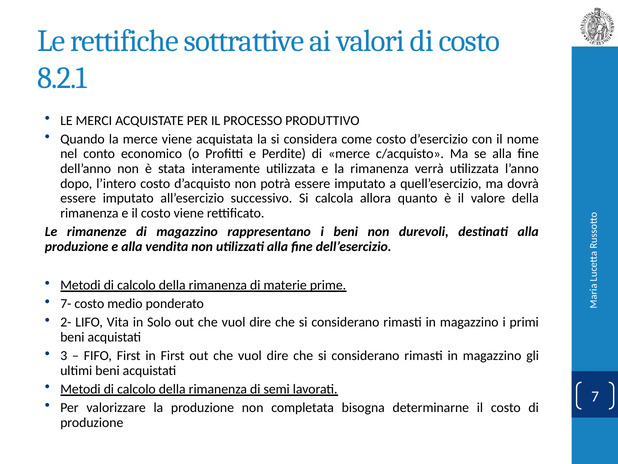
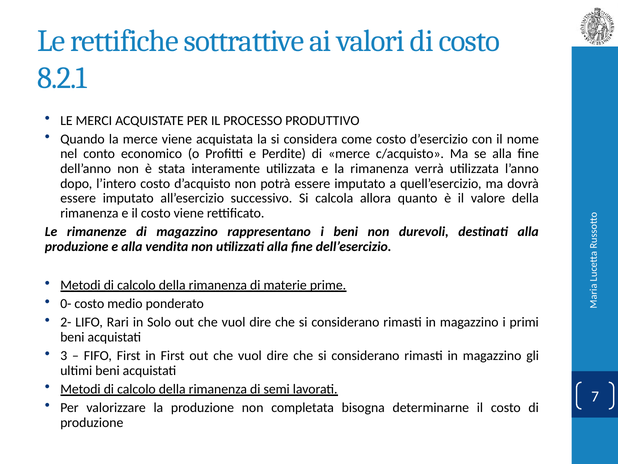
7-: 7- -> 0-
Vita: Vita -> Rari
